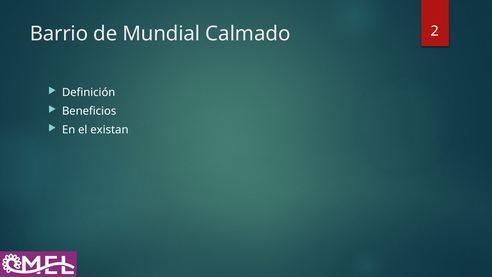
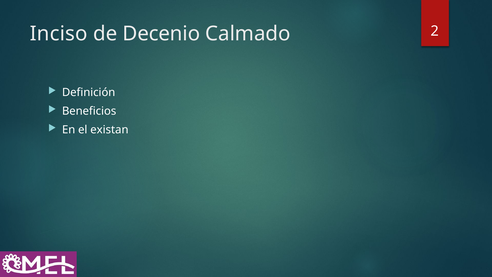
Barrio: Barrio -> Inciso
Mundial: Mundial -> Decenio
